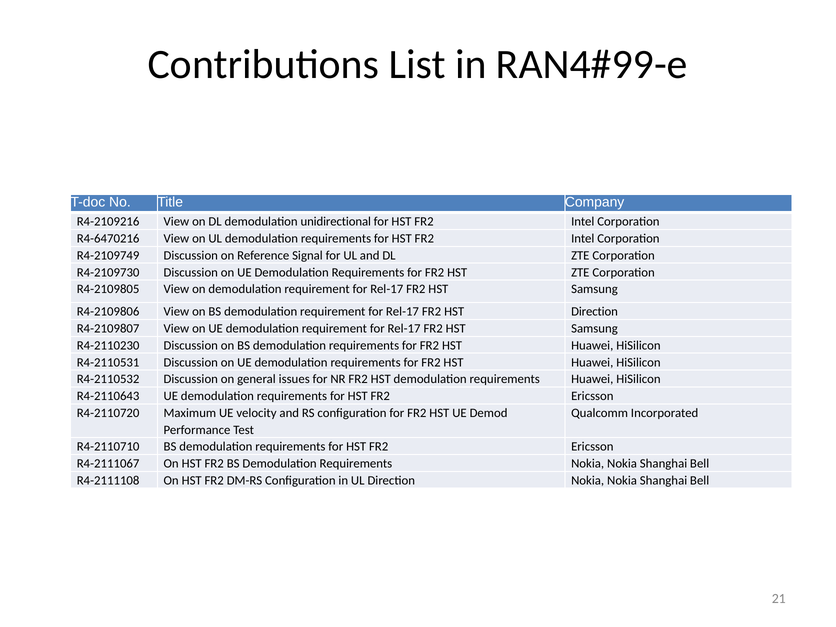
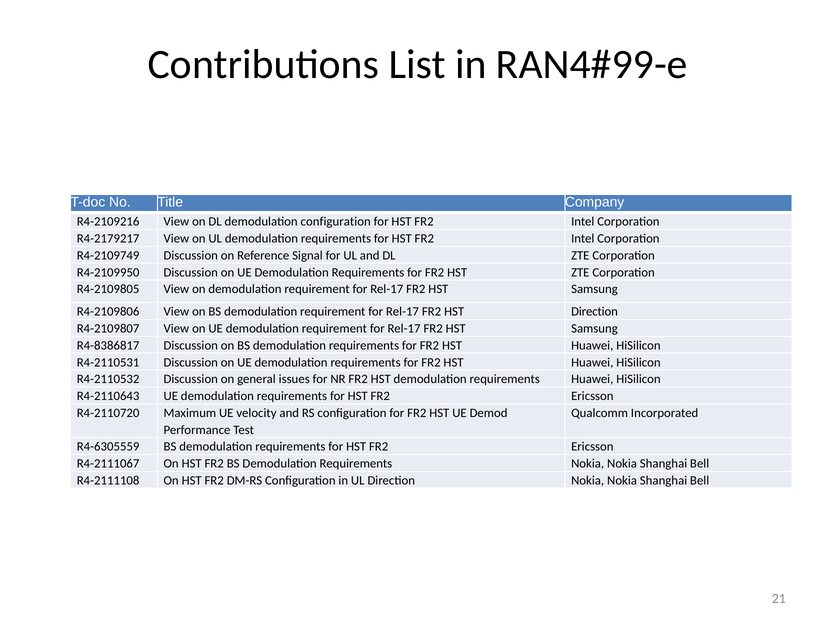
demodulation unidirectional: unidirectional -> configuration
R4-6470216: R4-6470216 -> R4-2179217
R4-2109730: R4-2109730 -> R4-2109950
R4-2110230: R4-2110230 -> R4-8386817
R4-2110710: R4-2110710 -> R4-6305559
